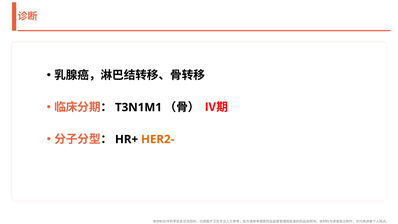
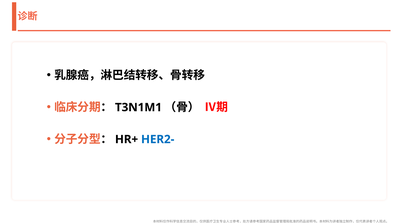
HER2- colour: orange -> blue
